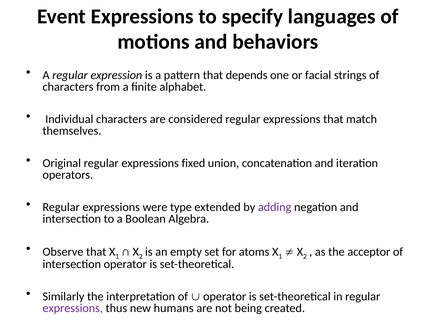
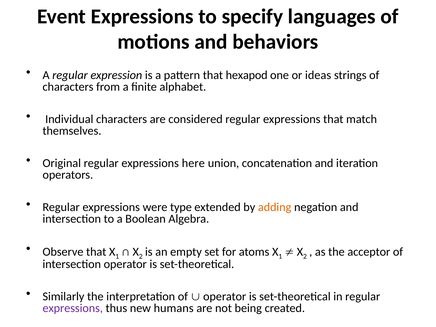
depends: depends -> hexapod
facial: facial -> ideas
fixed: fixed -> here
adding colour: purple -> orange
